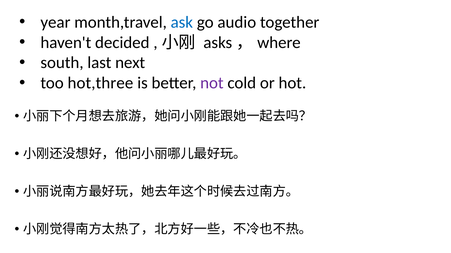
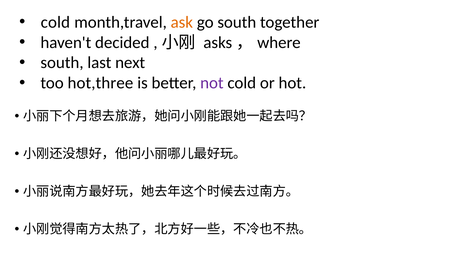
year at (55, 22): year -> cold
ask colour: blue -> orange
go audio: audio -> south
